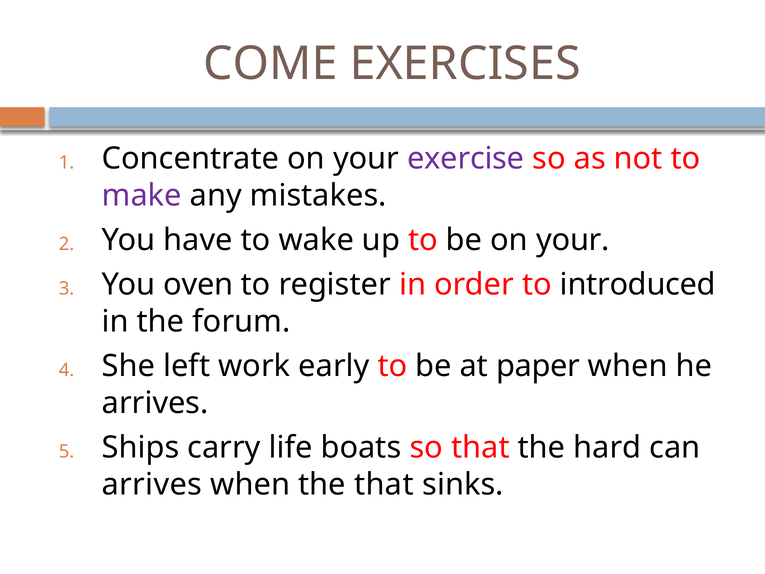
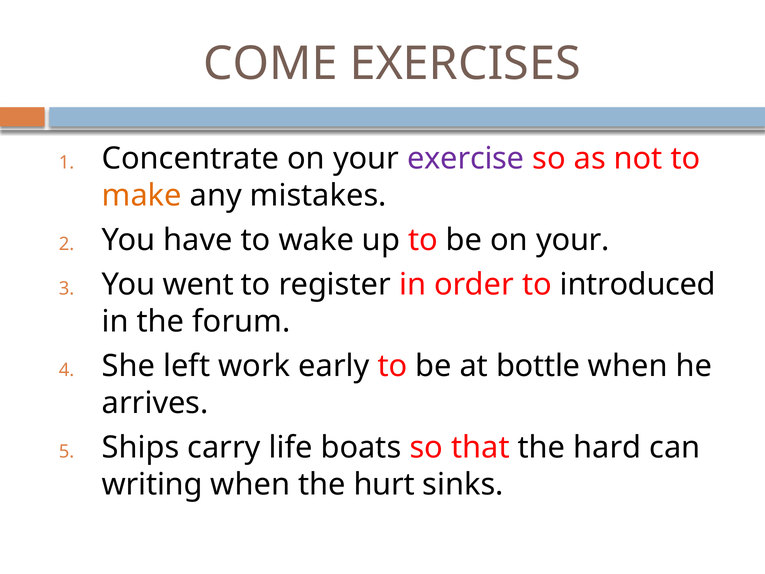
make colour: purple -> orange
oven: oven -> went
paper: paper -> bottle
arrives at (152, 484): arrives -> writing
the that: that -> hurt
